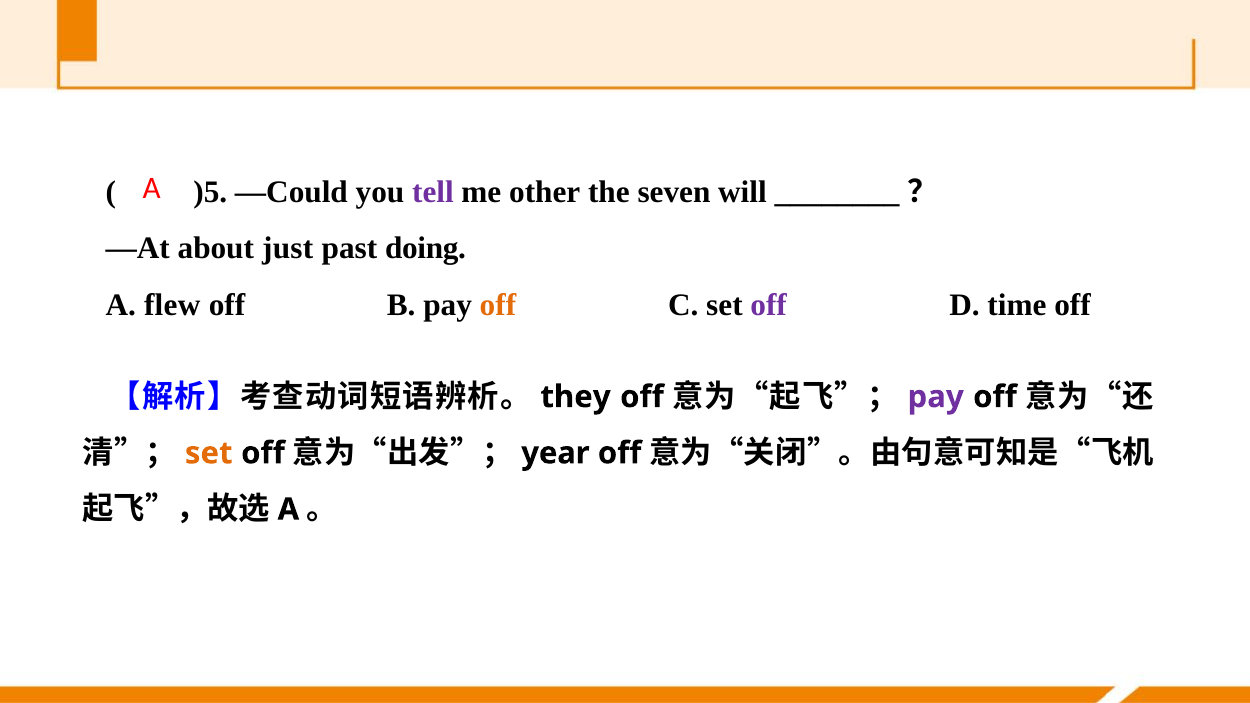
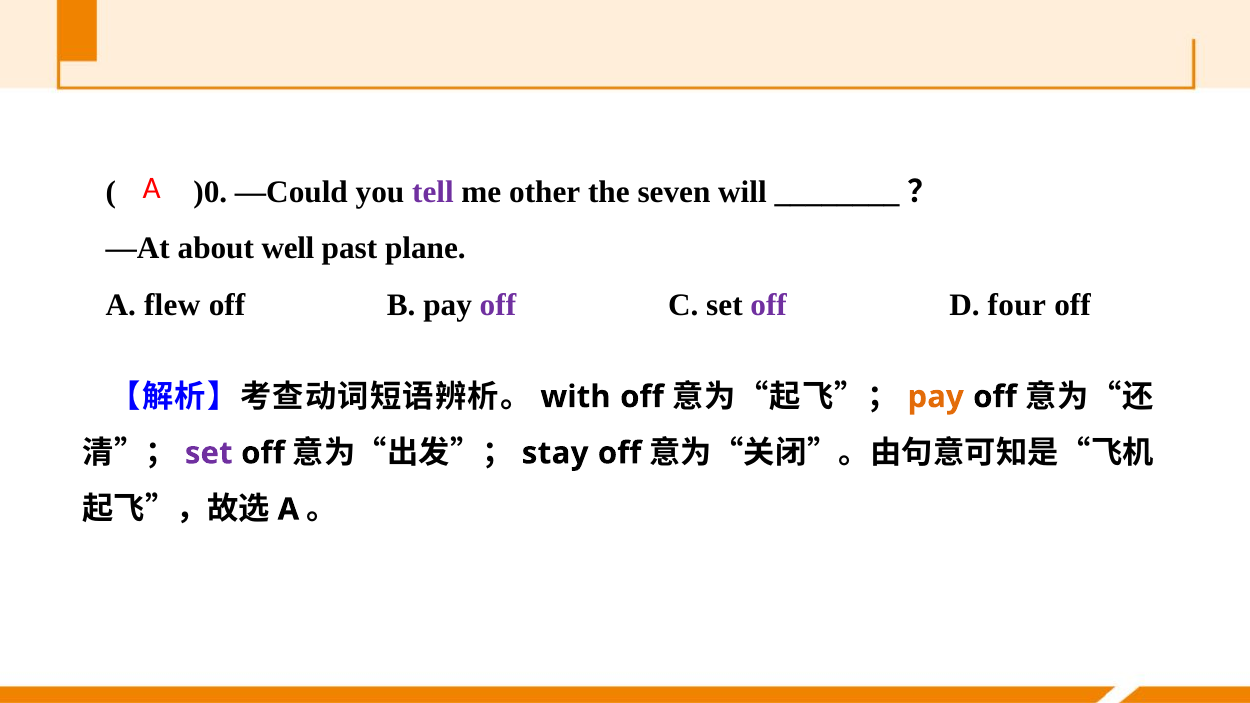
)5: )5 -> )0
just: just -> well
doing: doing -> plane
off at (498, 305) colour: orange -> purple
time: time -> four
they: they -> with
pay at (936, 397) colour: purple -> orange
set at (209, 453) colour: orange -> purple
year: year -> stay
